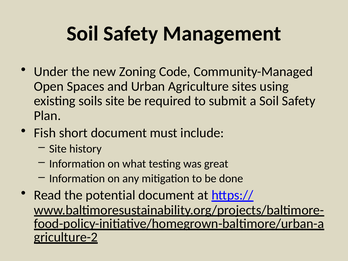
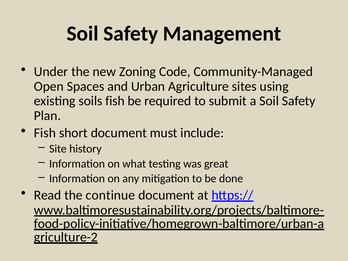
soils site: site -> fish
potential: potential -> continue
